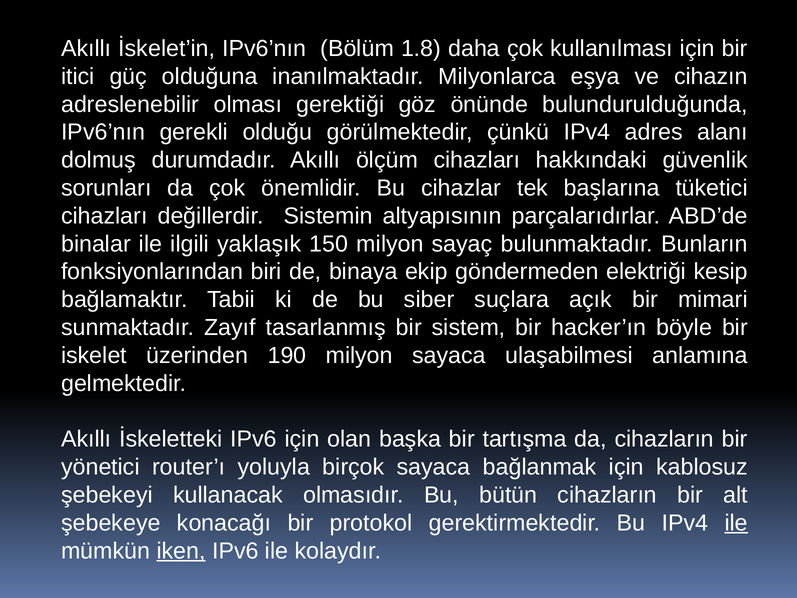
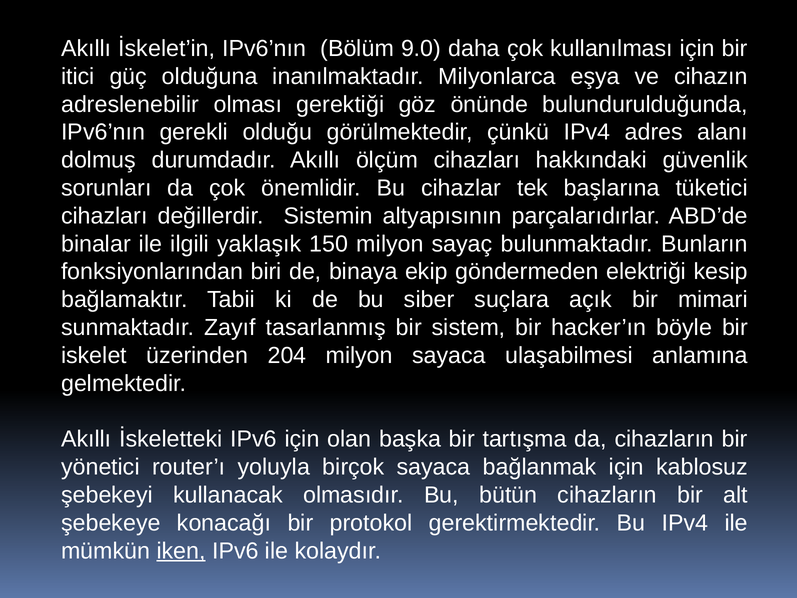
1.8: 1.8 -> 9.0
190: 190 -> 204
ile at (736, 523) underline: present -> none
